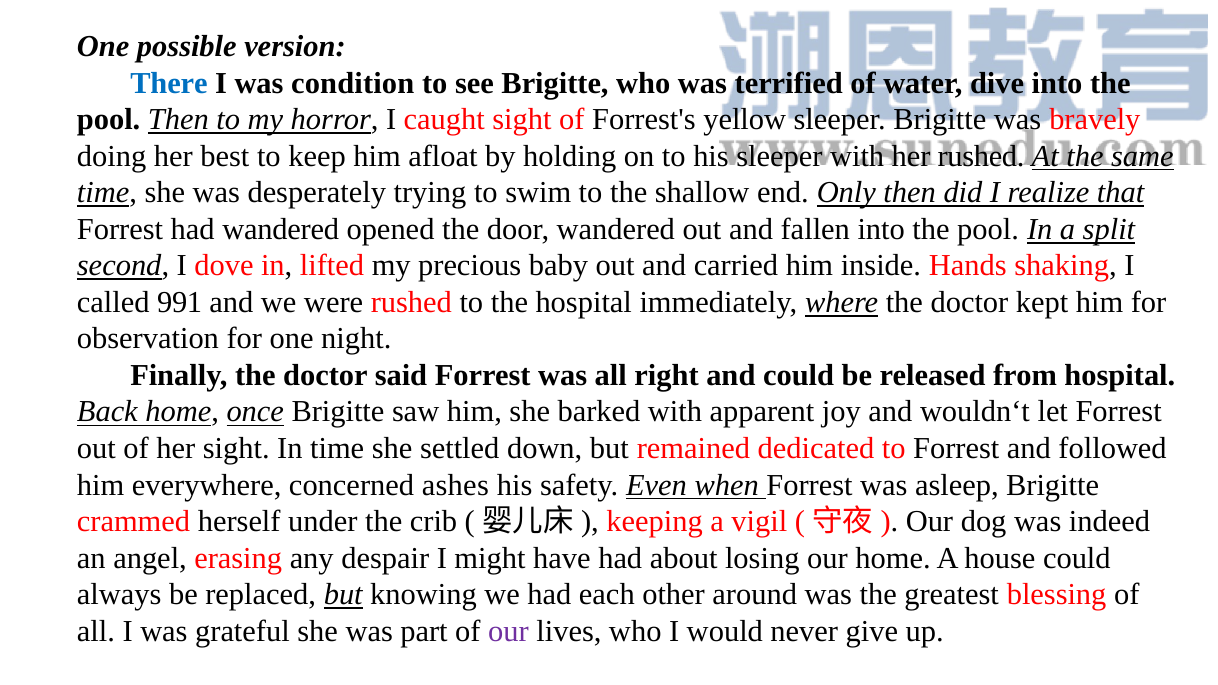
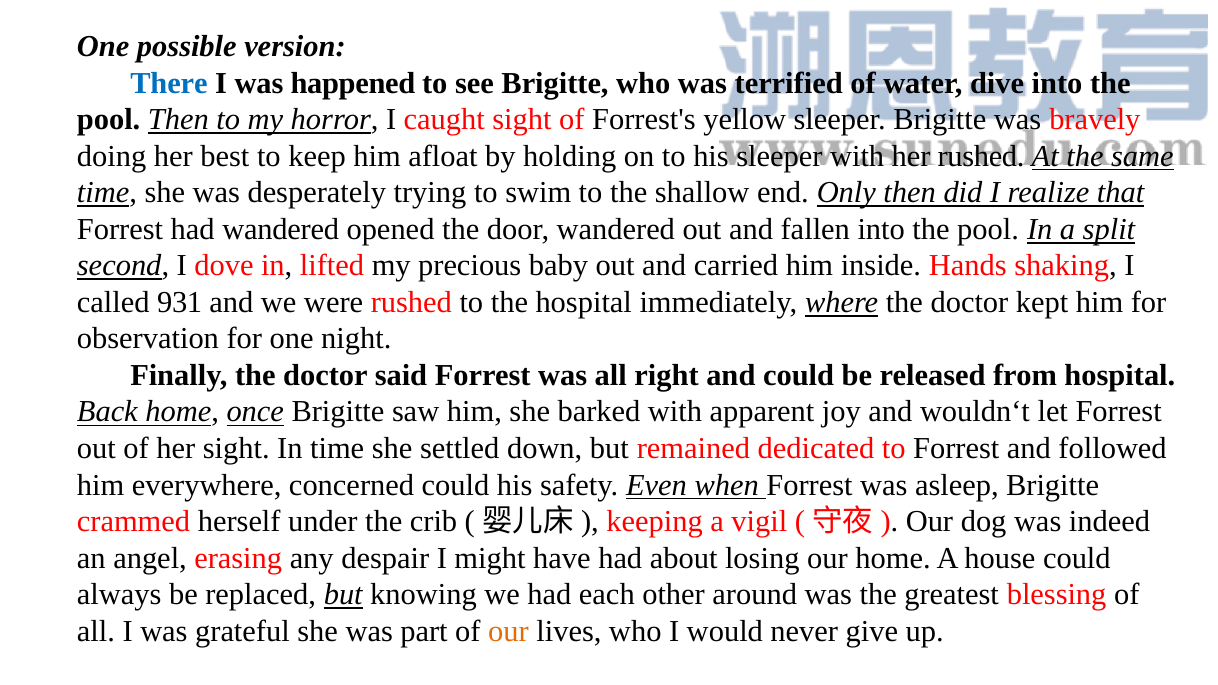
condition: condition -> happened
991: 991 -> 931
concerned ashes: ashes -> could
our at (508, 631) colour: purple -> orange
